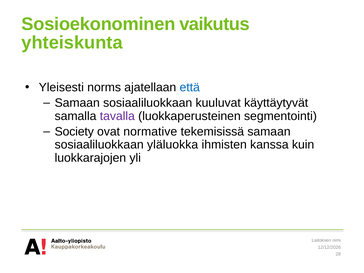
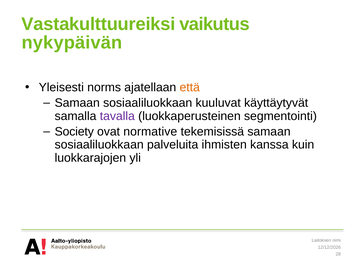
Sosioekonominen: Sosioekonominen -> Vastakulttuureiksi
yhteiskunta: yhteiskunta -> nykypäivän
että colour: blue -> orange
yläluokka: yläluokka -> palveluita
